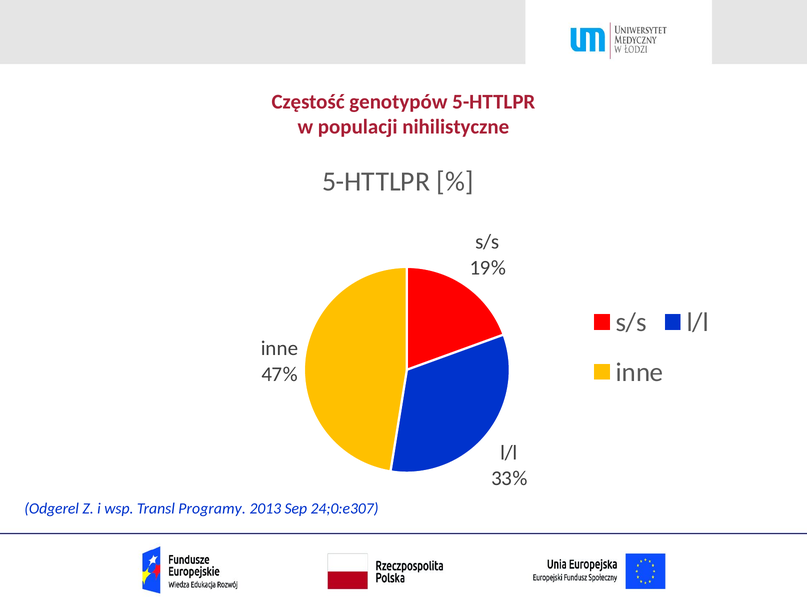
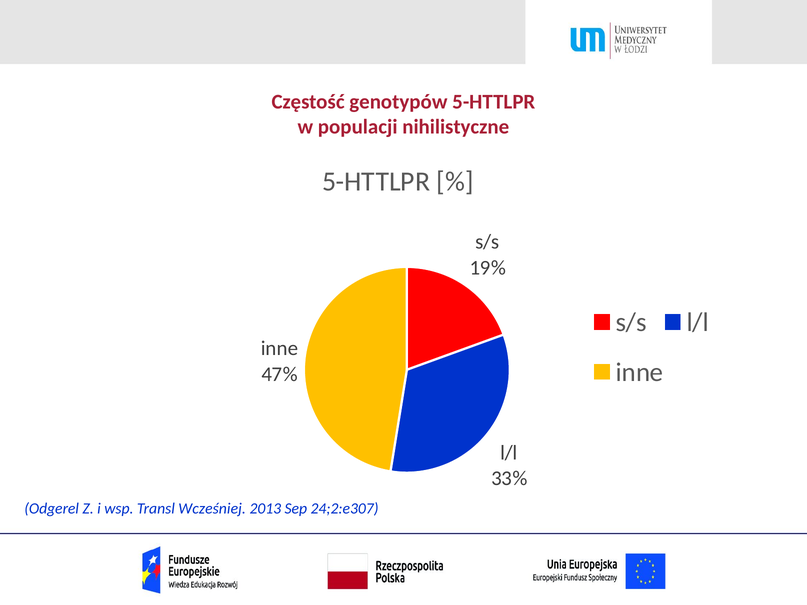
Programy: Programy -> Wcześniej
24;0:e307: 24;0:e307 -> 24;2:e307
